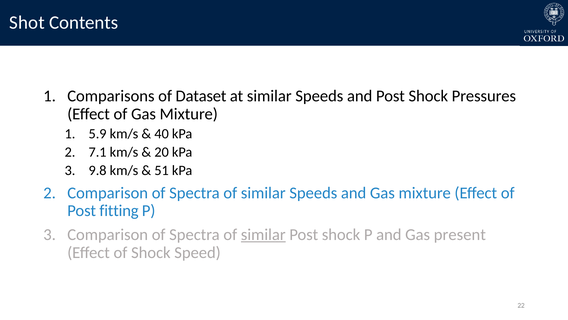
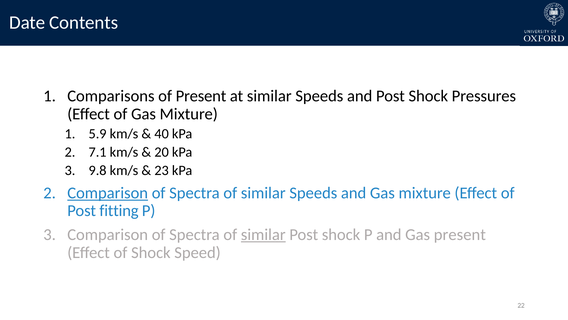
Shot: Shot -> Date
of Dataset: Dataset -> Present
51: 51 -> 23
Comparison at (108, 193) underline: none -> present
